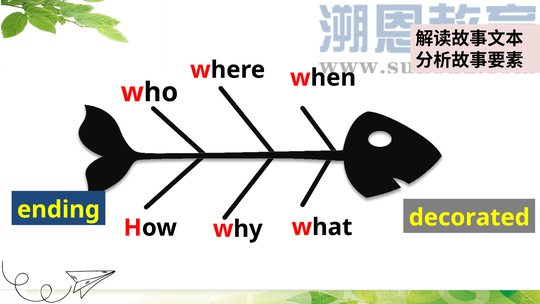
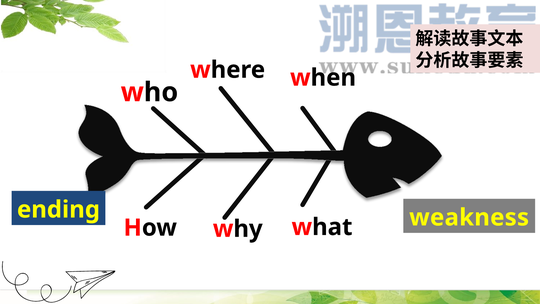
decorated: decorated -> weakness
